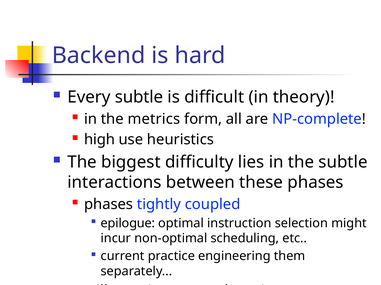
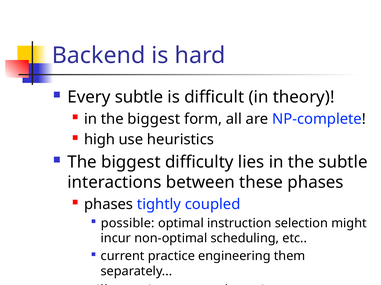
in the metrics: metrics -> biggest
epilogue: epilogue -> possible
